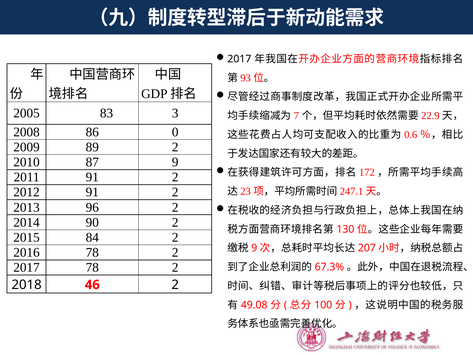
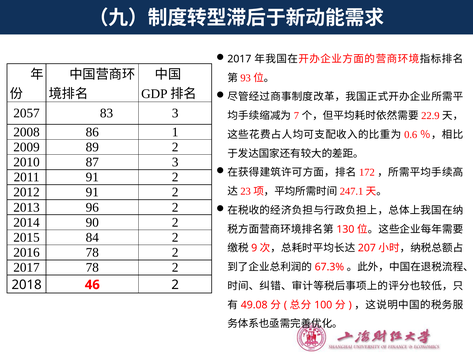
2005: 2005 -> 2057
0: 0 -> 1
87 9: 9 -> 3
